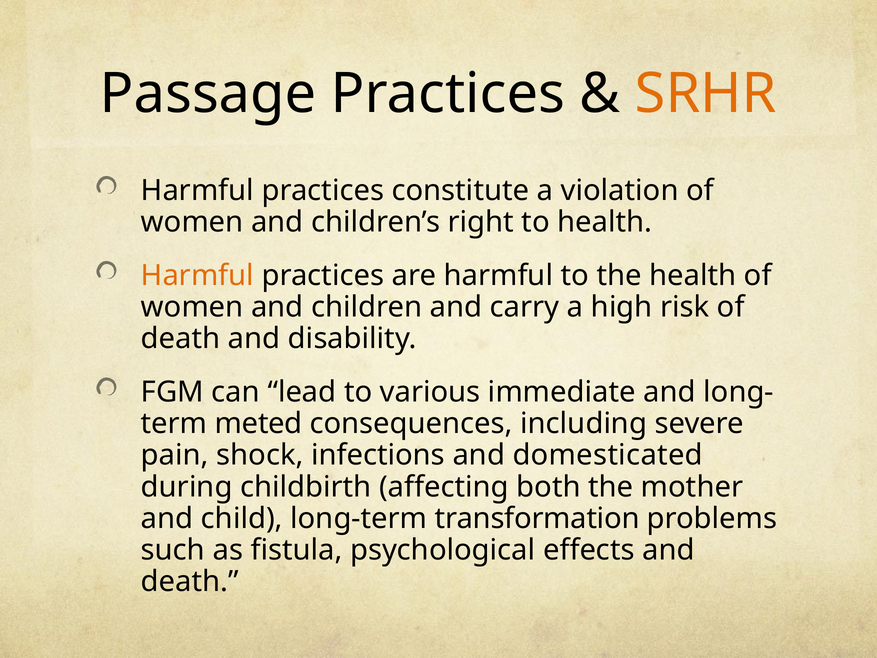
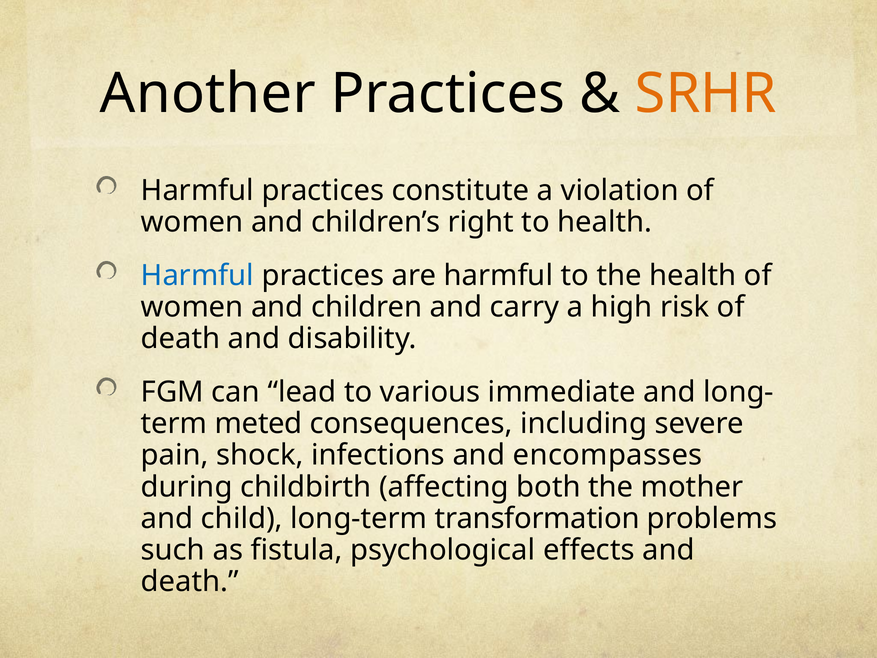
Passage: Passage -> Another
Harmful at (197, 275) colour: orange -> blue
domesticated: domesticated -> encompasses
